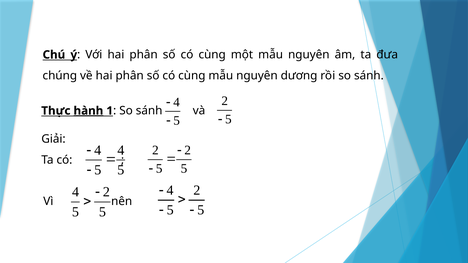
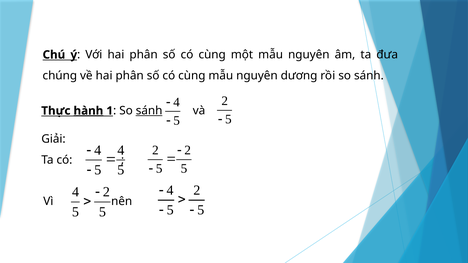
sánh at (149, 111) underline: none -> present
